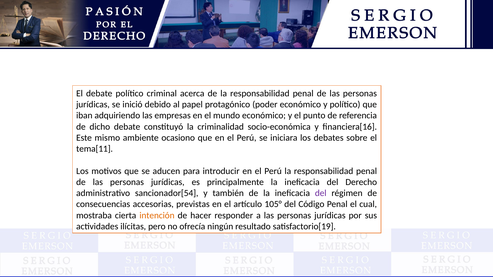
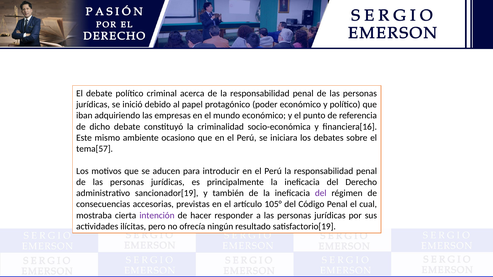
tema[11: tema[11 -> tema[57
sancionador[54: sancionador[54 -> sancionador[19
intención colour: orange -> purple
